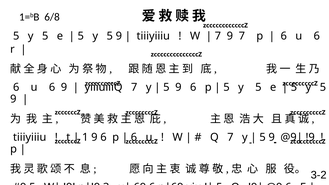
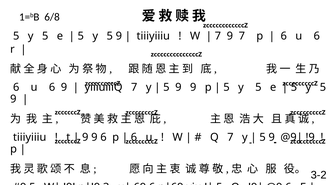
5 9 6: 6 -> 9
1 at (85, 137): 1 -> 9
